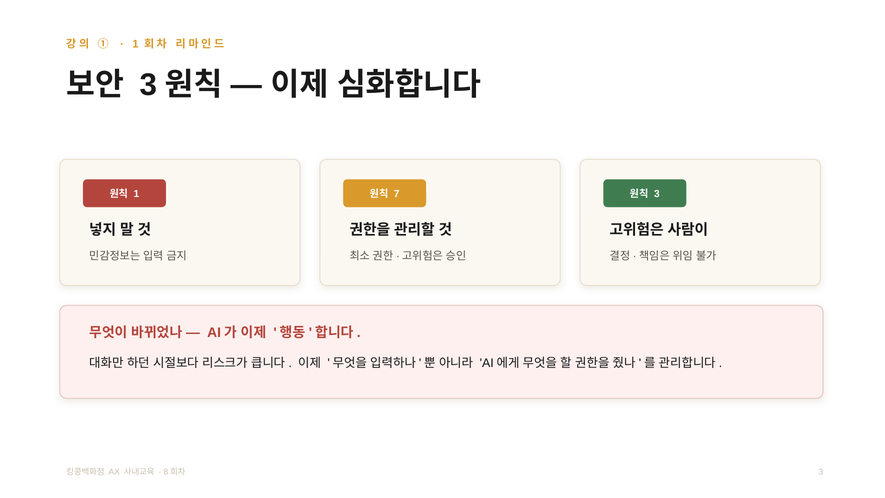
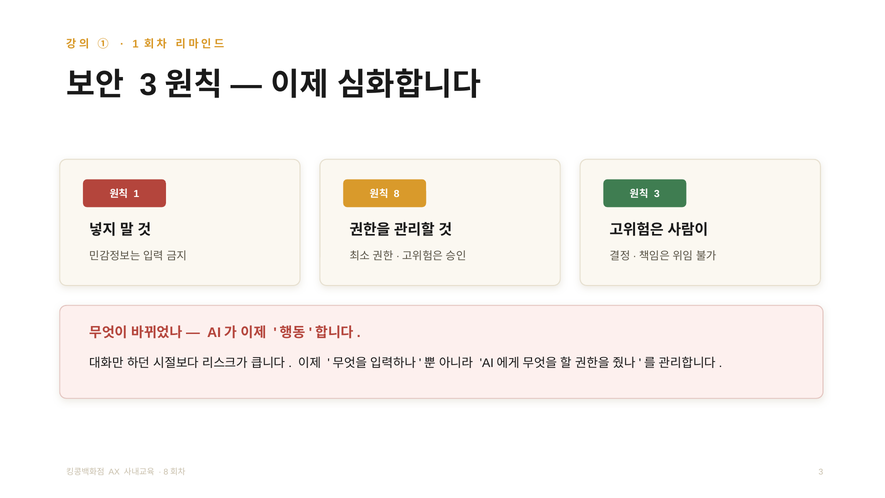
7: 7 -> 8
